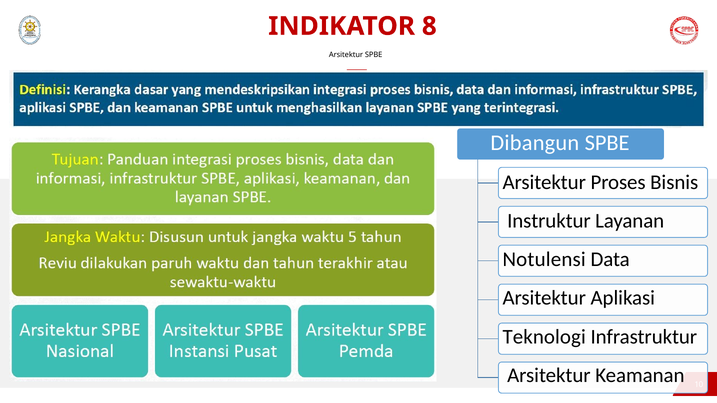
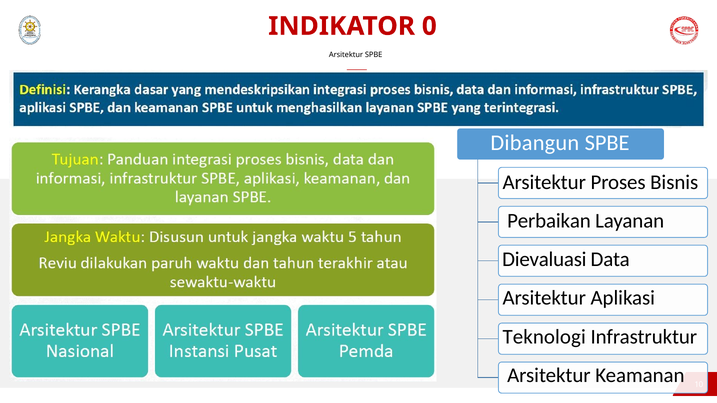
8: 8 -> 0
Instruktur: Instruktur -> Perbaikan
Notulensi: Notulensi -> Dievaluasi
